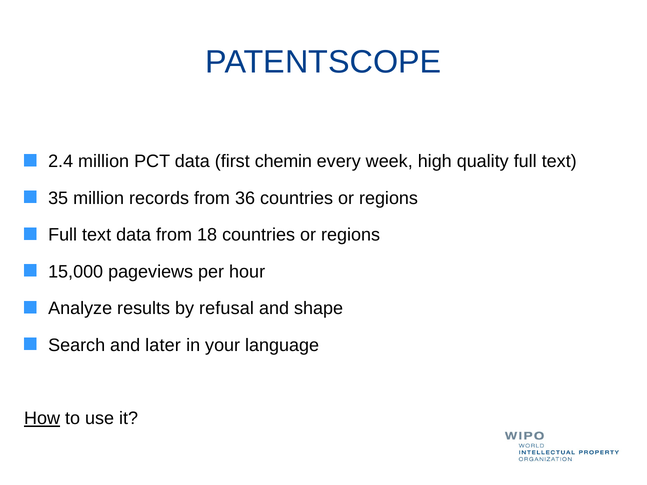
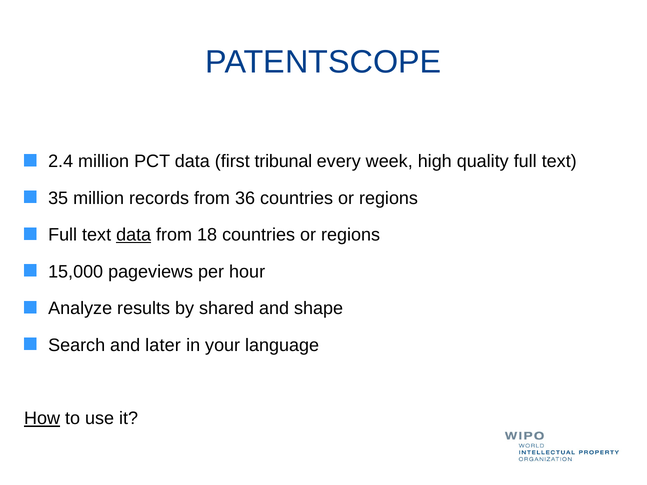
chemin: chemin -> tribunal
data at (134, 235) underline: none -> present
refusal: refusal -> shared
